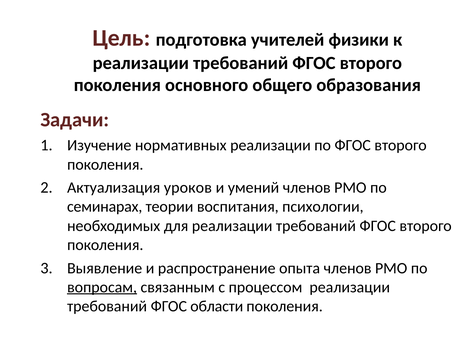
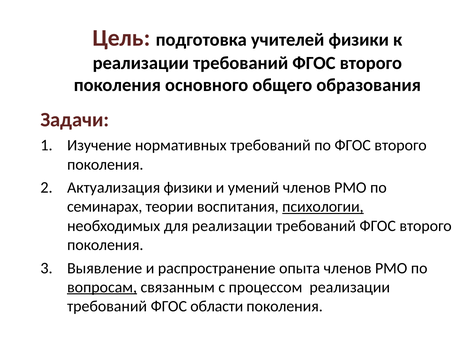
нормативных реализации: реализации -> требований
Актуализация уроков: уроков -> физики
психологии underline: none -> present
